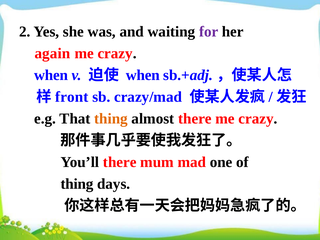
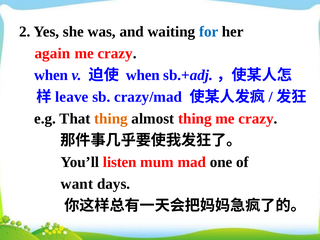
for colour: purple -> blue
front: front -> leave
almost there: there -> thing
You’ll there: there -> listen
thing at (77, 184): thing -> want
